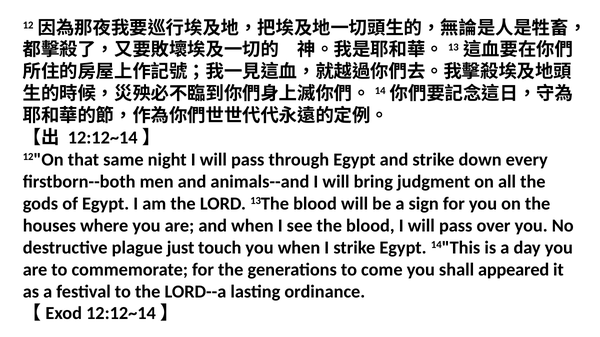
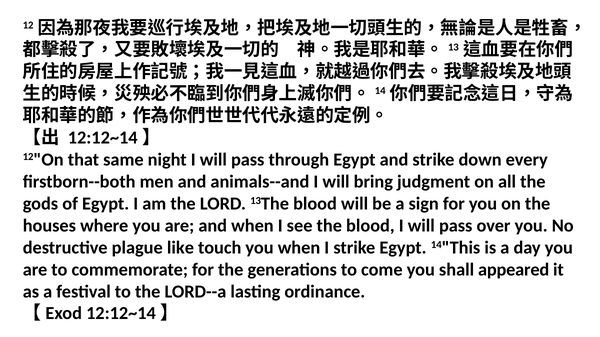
just: just -> like
